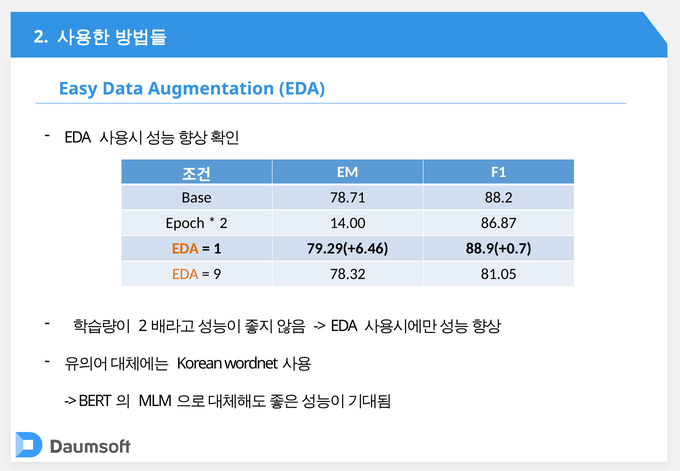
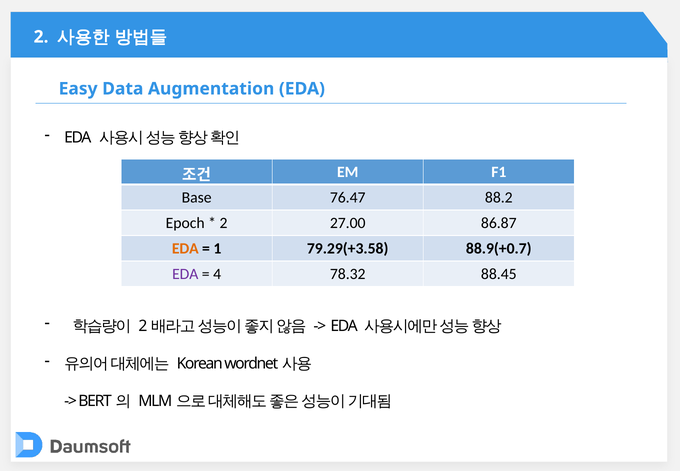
78.71: 78.71 -> 76.47
14.00: 14.00 -> 27.00
79.29(+6.46: 79.29(+6.46 -> 79.29(+3.58
EDA at (185, 274) colour: orange -> purple
9: 9 -> 4
81.05: 81.05 -> 88.45
